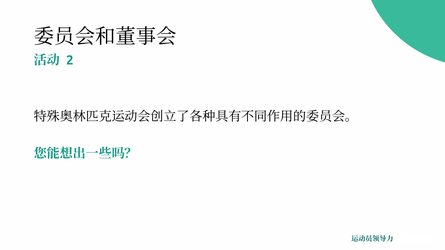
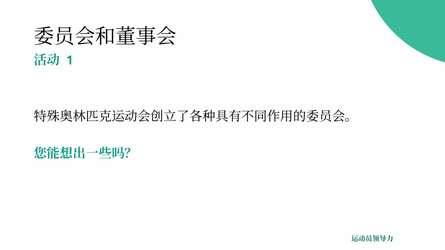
2: 2 -> 1
